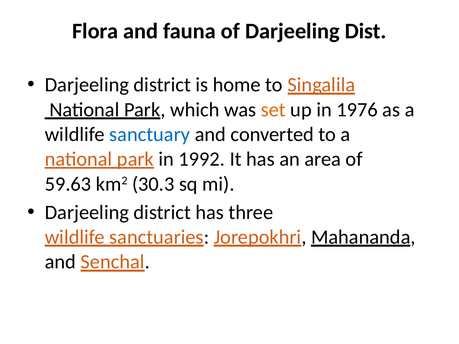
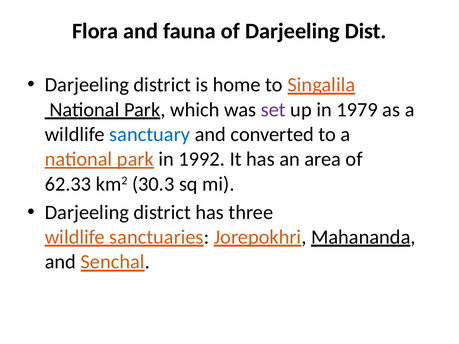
set colour: orange -> purple
1976: 1976 -> 1979
59.63: 59.63 -> 62.33
